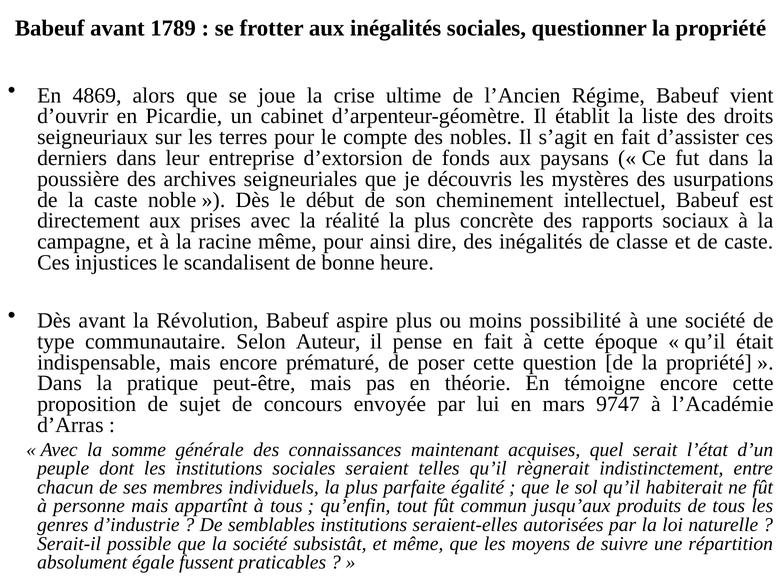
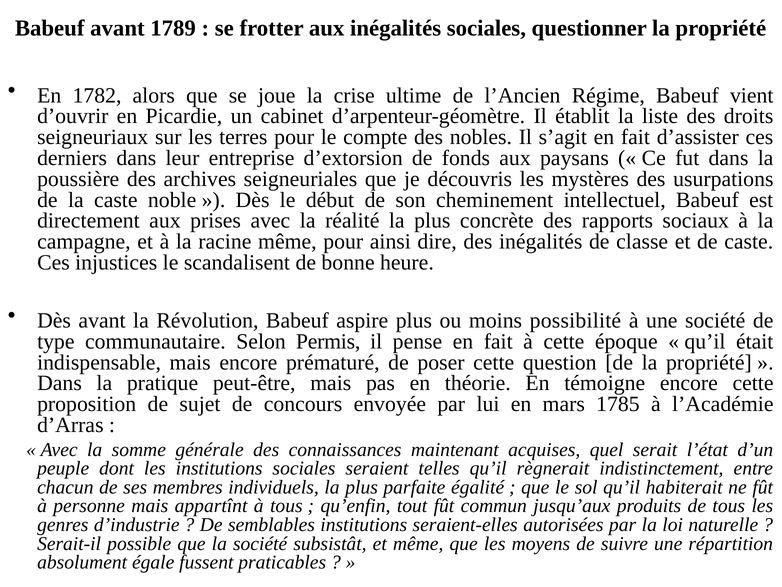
4869: 4869 -> 1782
Auteur: Auteur -> Permis
9747: 9747 -> 1785
